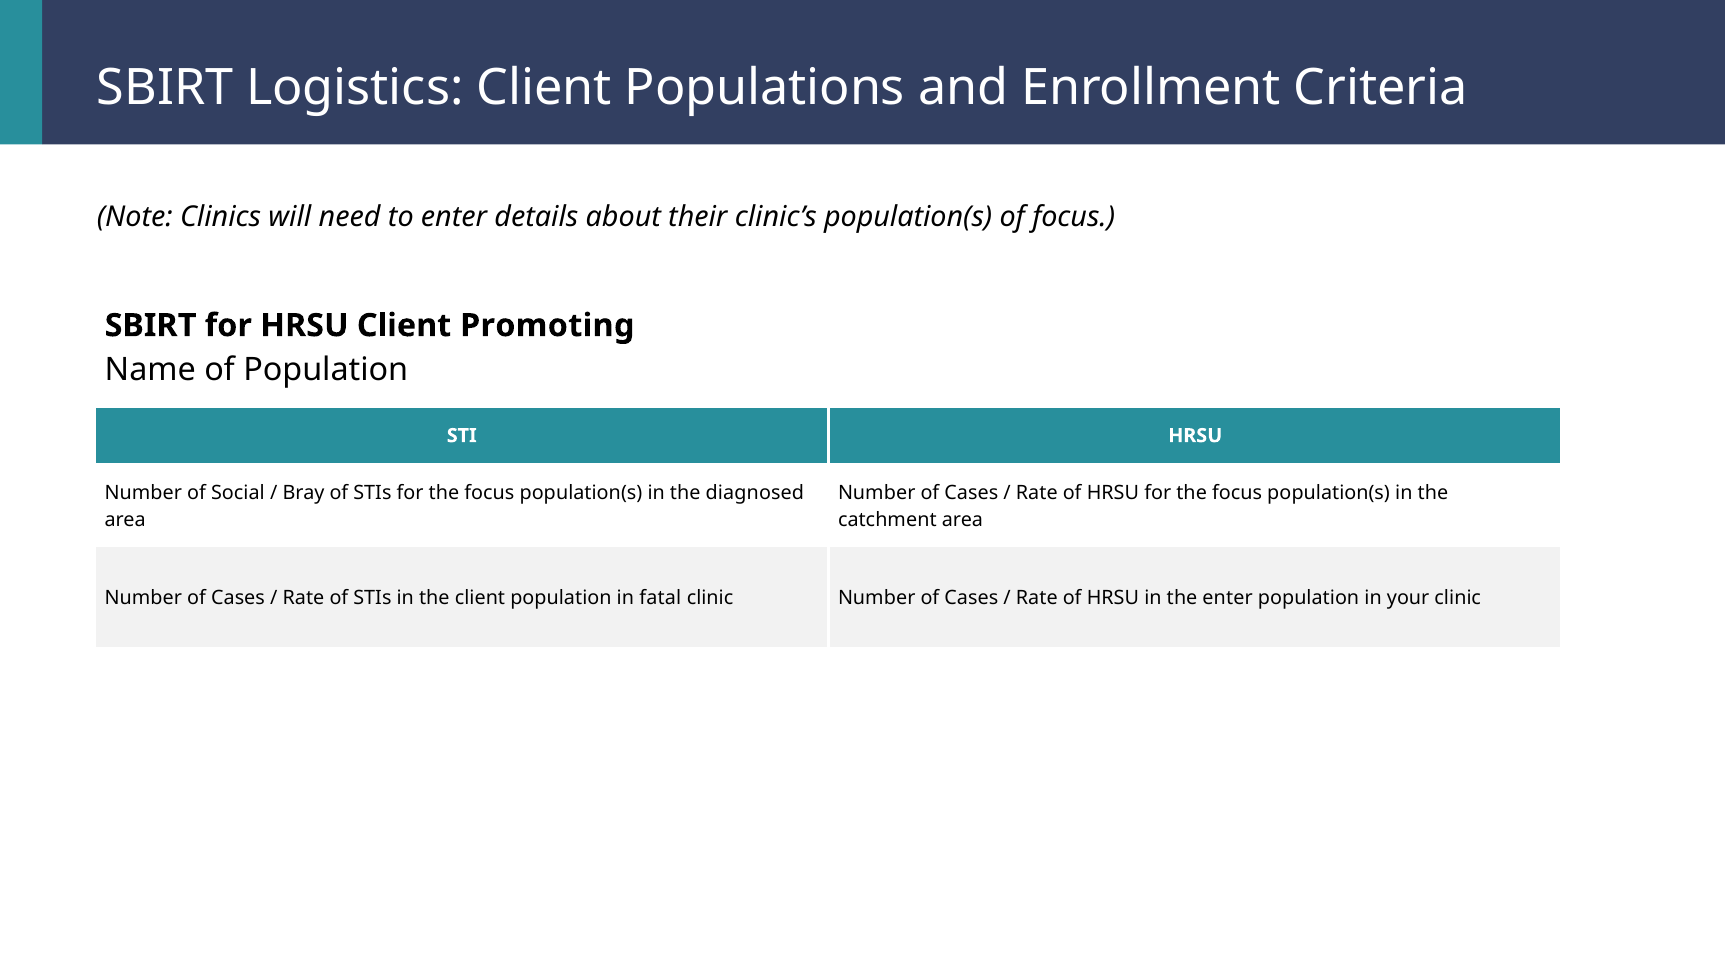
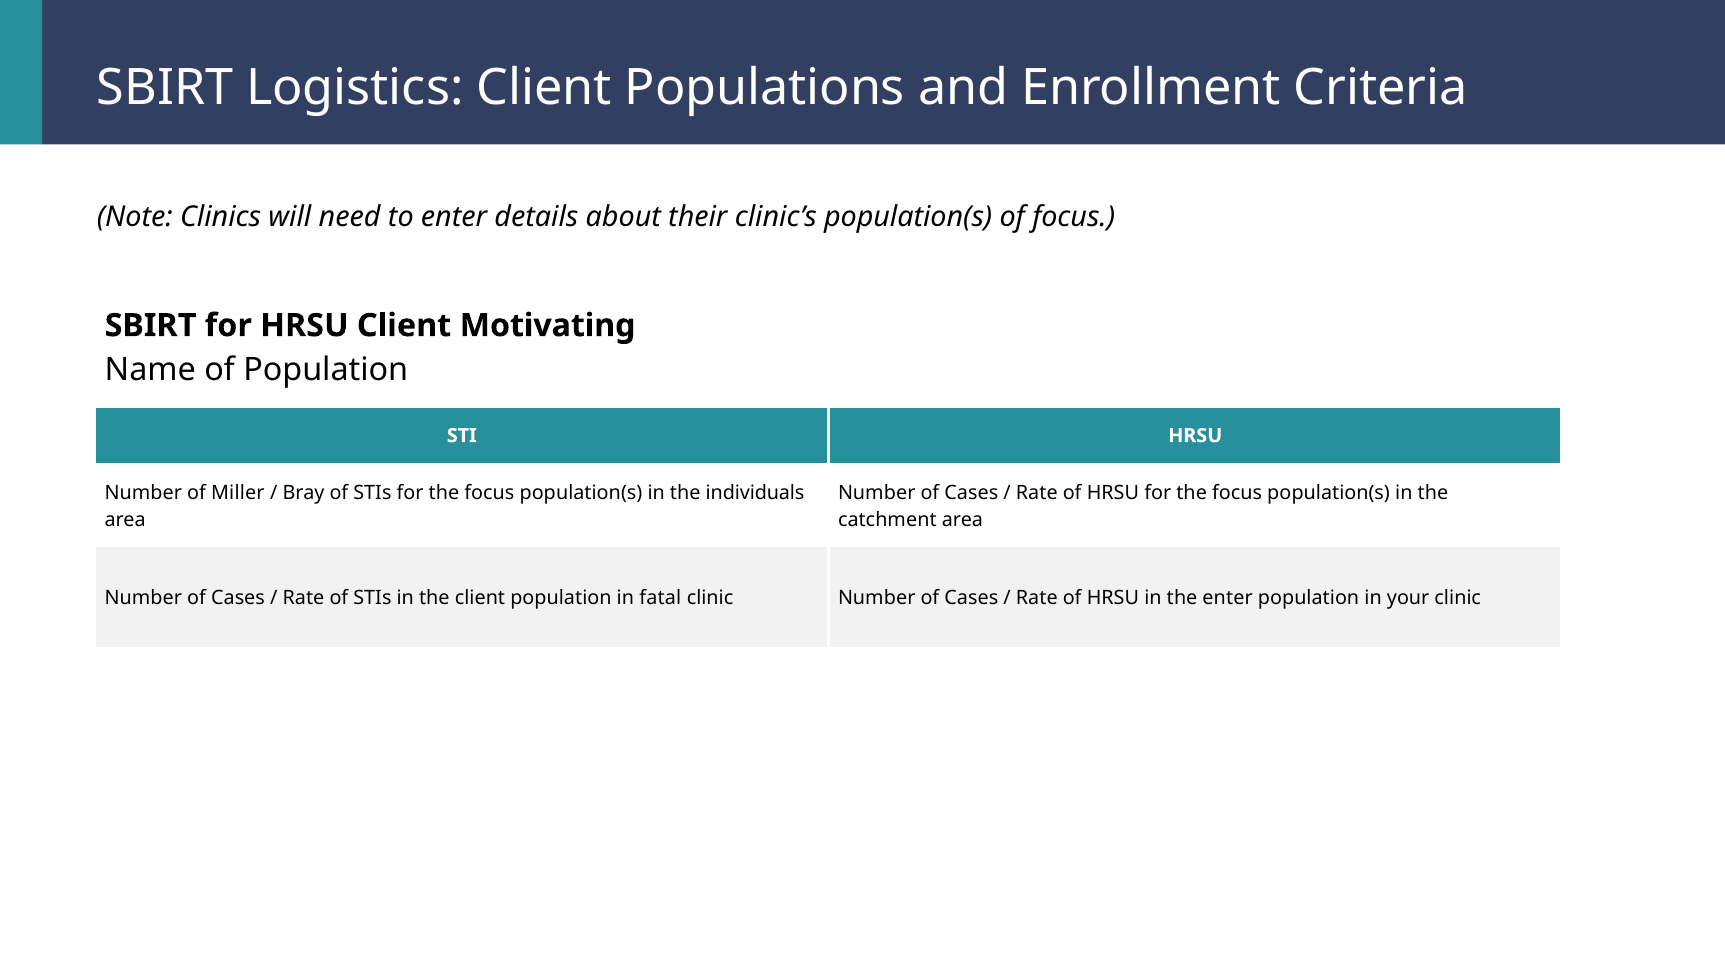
Promoting: Promoting -> Motivating
Social: Social -> Miller
diagnosed: diagnosed -> individuals
